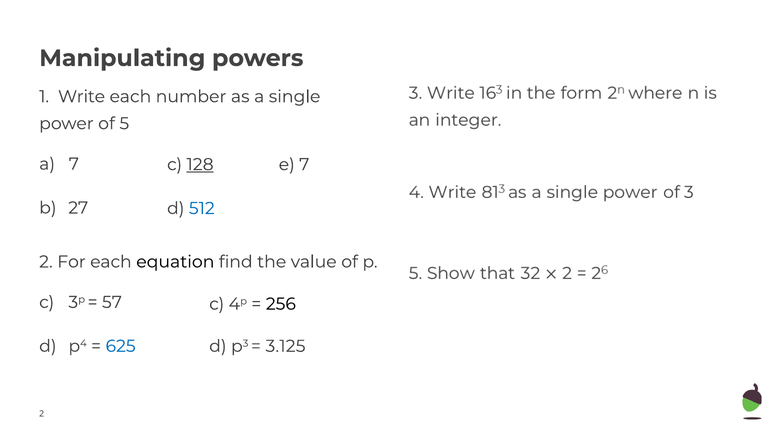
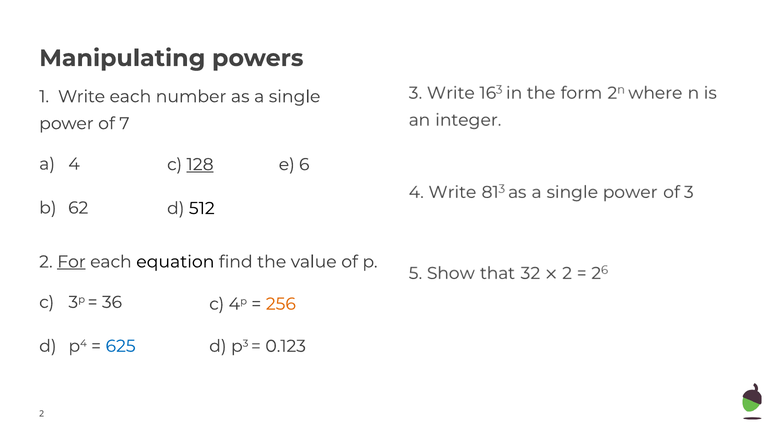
5: 5 -> 7
a 7: 7 -> 4
e 7: 7 -> 6
27: 27 -> 62
512 colour: blue -> black
For underline: none -> present
57: 57 -> 36
256 colour: black -> orange
3.125: 3.125 -> 0.123
